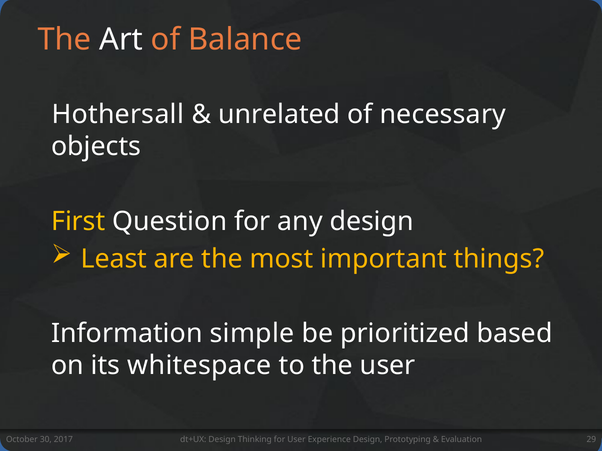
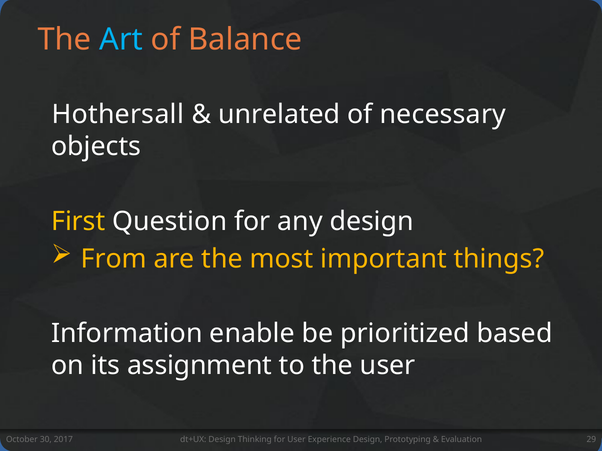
Art colour: white -> light blue
Least: Least -> From
simple: simple -> enable
whitespace: whitespace -> assignment
